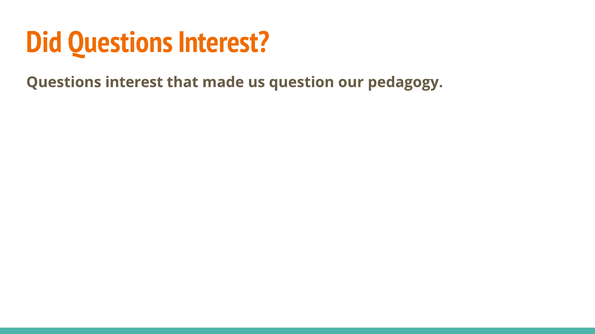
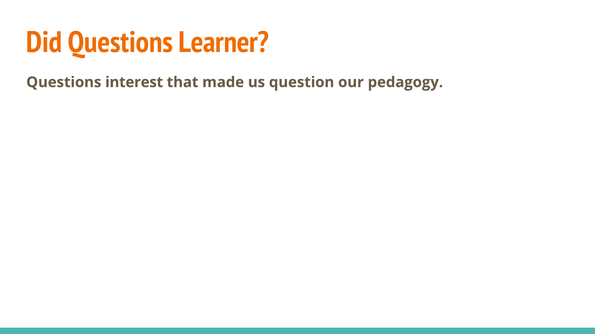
Did Questions Interest: Interest -> Learner
